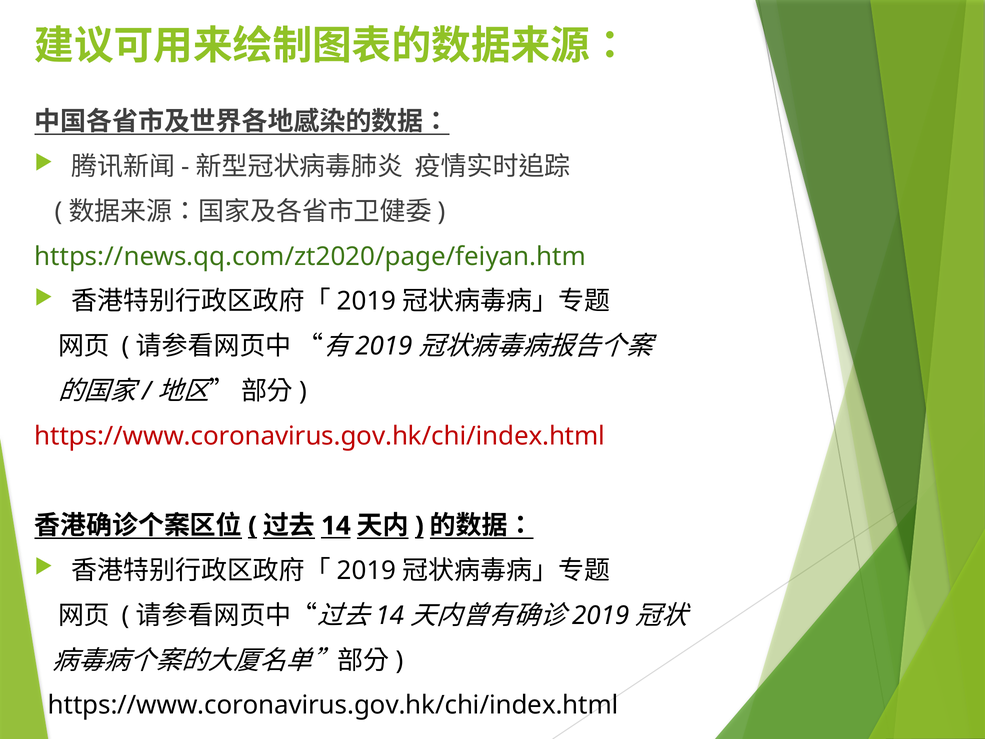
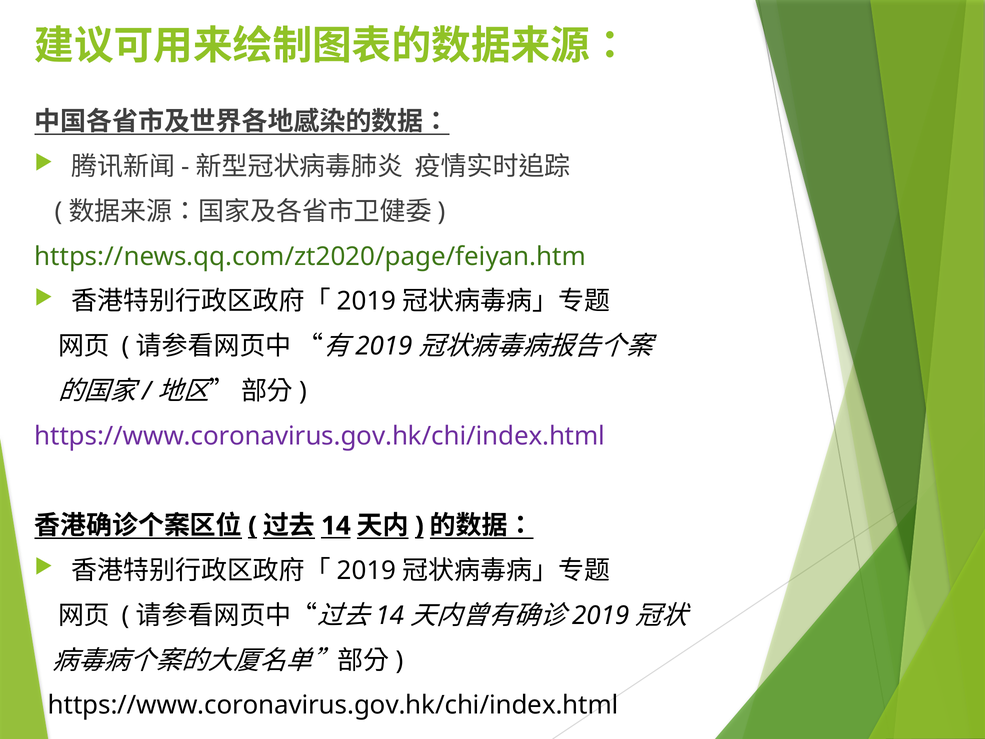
https://www.coronavirus.gov.hk/chi/index.html at (320, 436) colour: red -> purple
